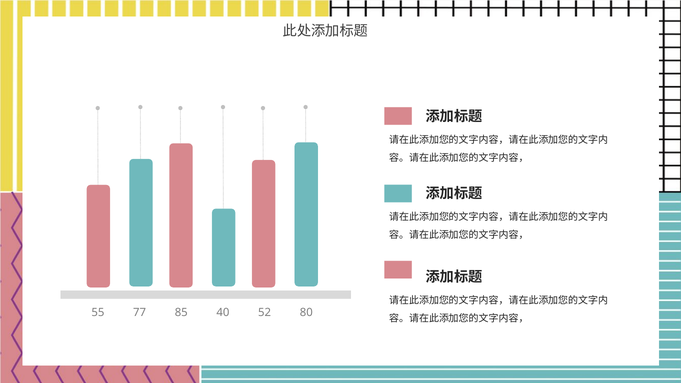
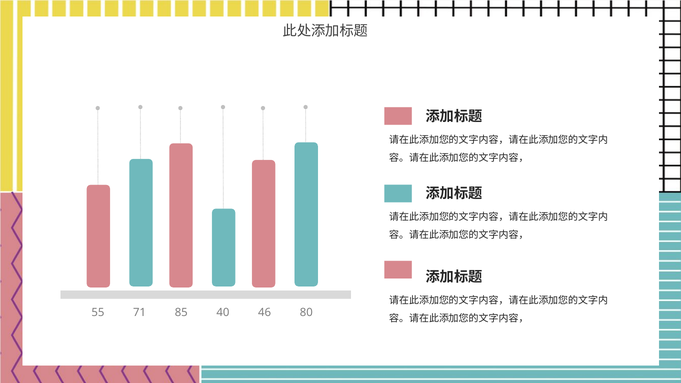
77: 77 -> 71
52: 52 -> 46
